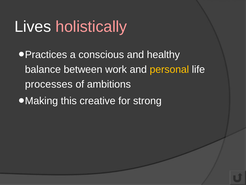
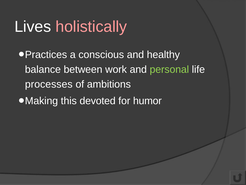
personal colour: yellow -> light green
creative: creative -> devoted
strong: strong -> humor
